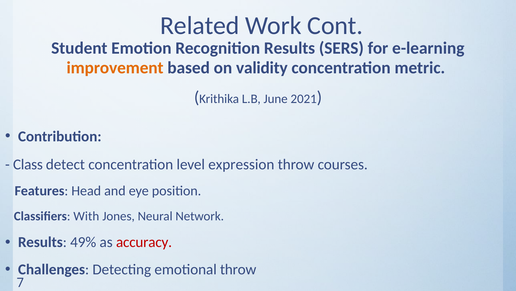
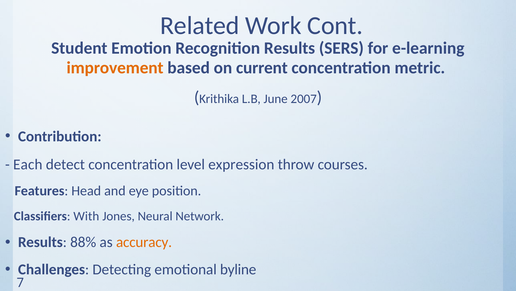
validity: validity -> current
2021: 2021 -> 2007
Class: Class -> Each
49%: 49% -> 88%
accuracy colour: red -> orange
emotional throw: throw -> byline
